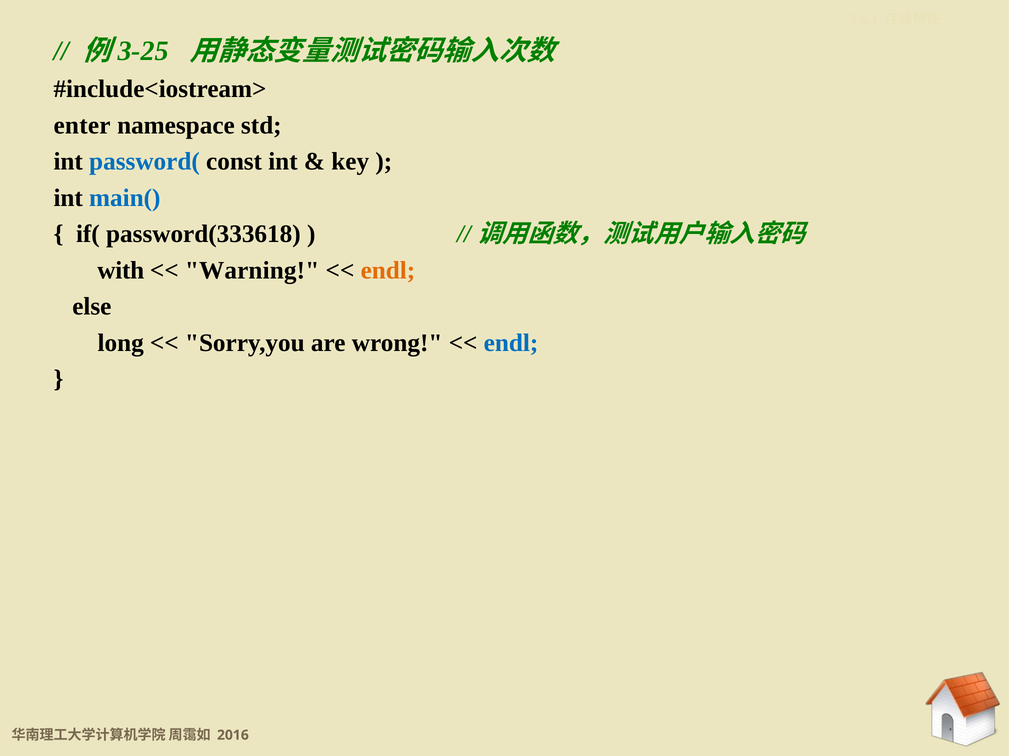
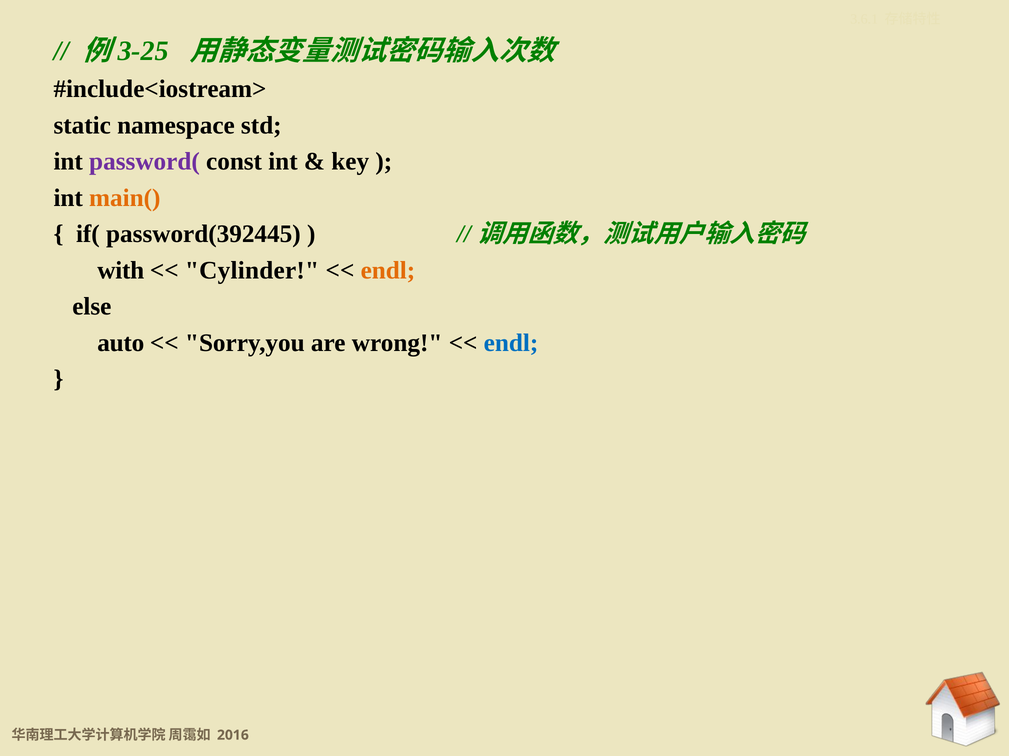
enter: enter -> static
password( colour: blue -> purple
main( colour: blue -> orange
password(333618: password(333618 -> password(392445
Warning: Warning -> Cylinder
long: long -> auto
